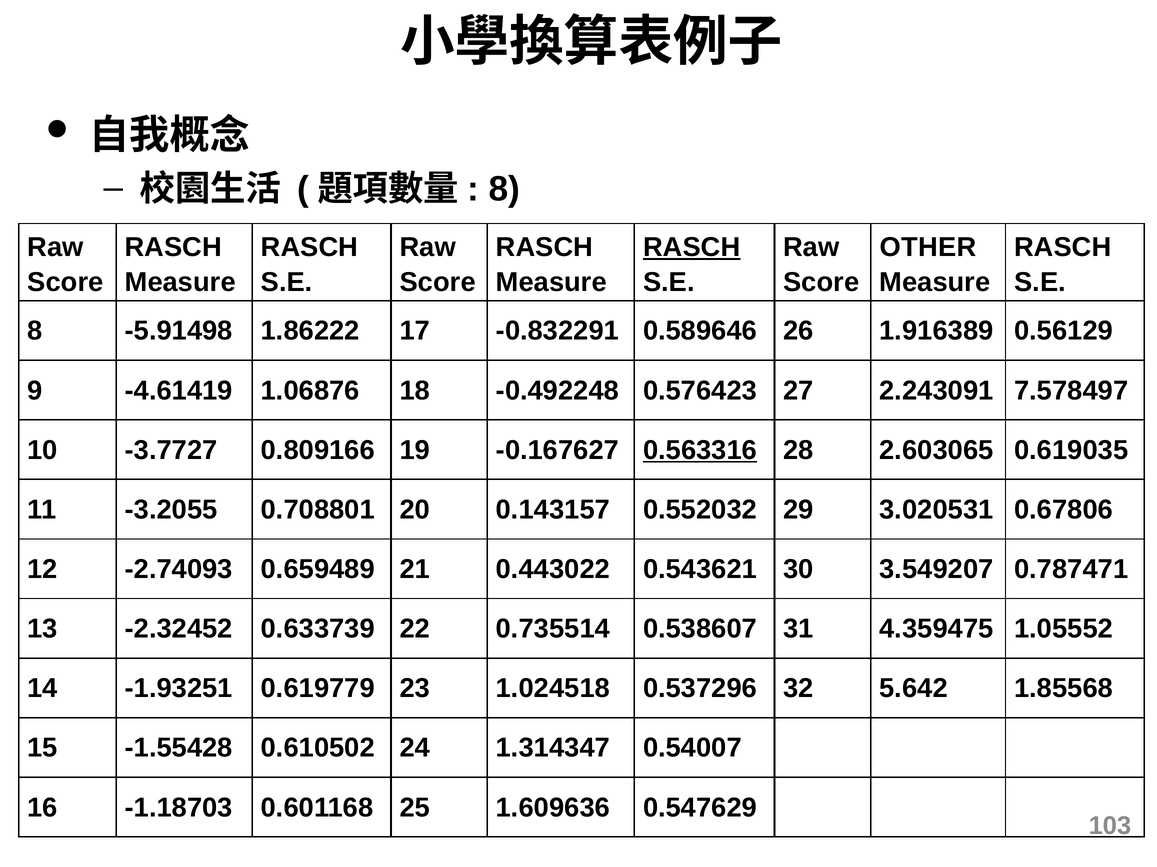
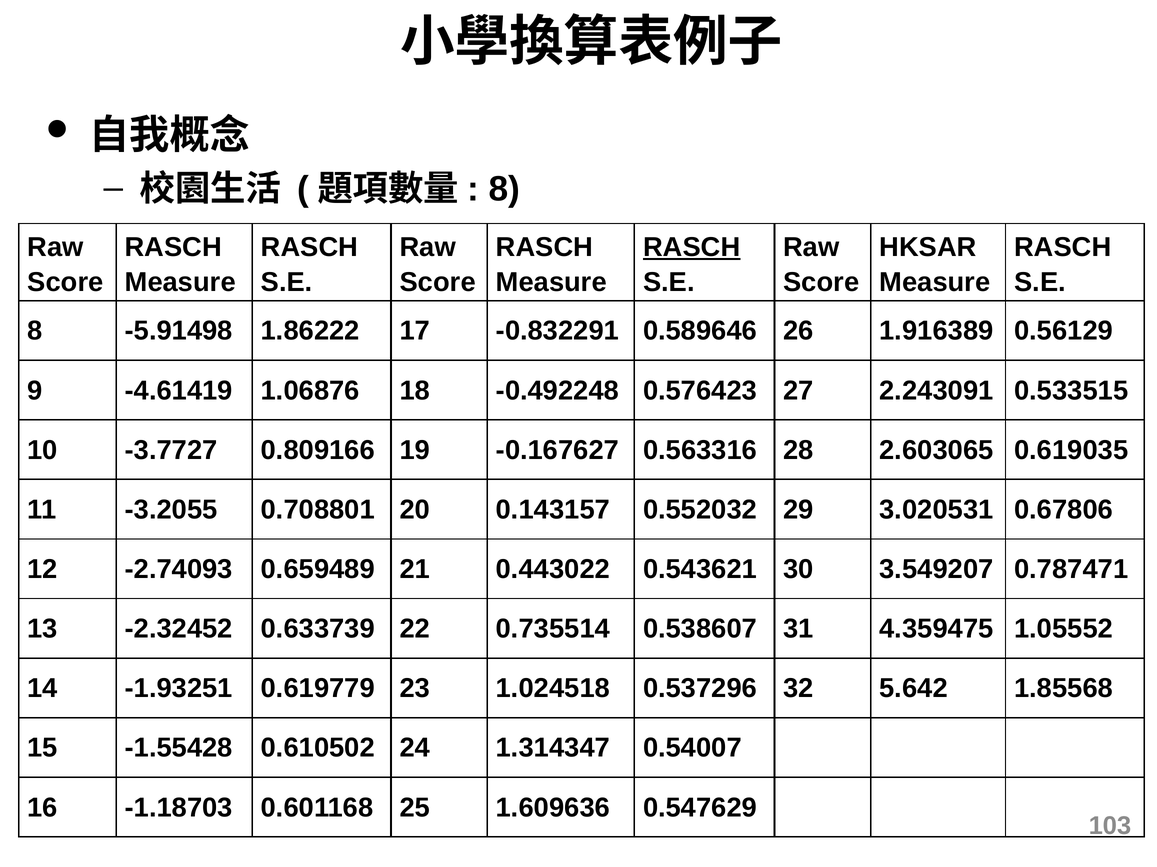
OTHER: OTHER -> HKSAR
7.578497: 7.578497 -> 0.533515
0.563316 underline: present -> none
